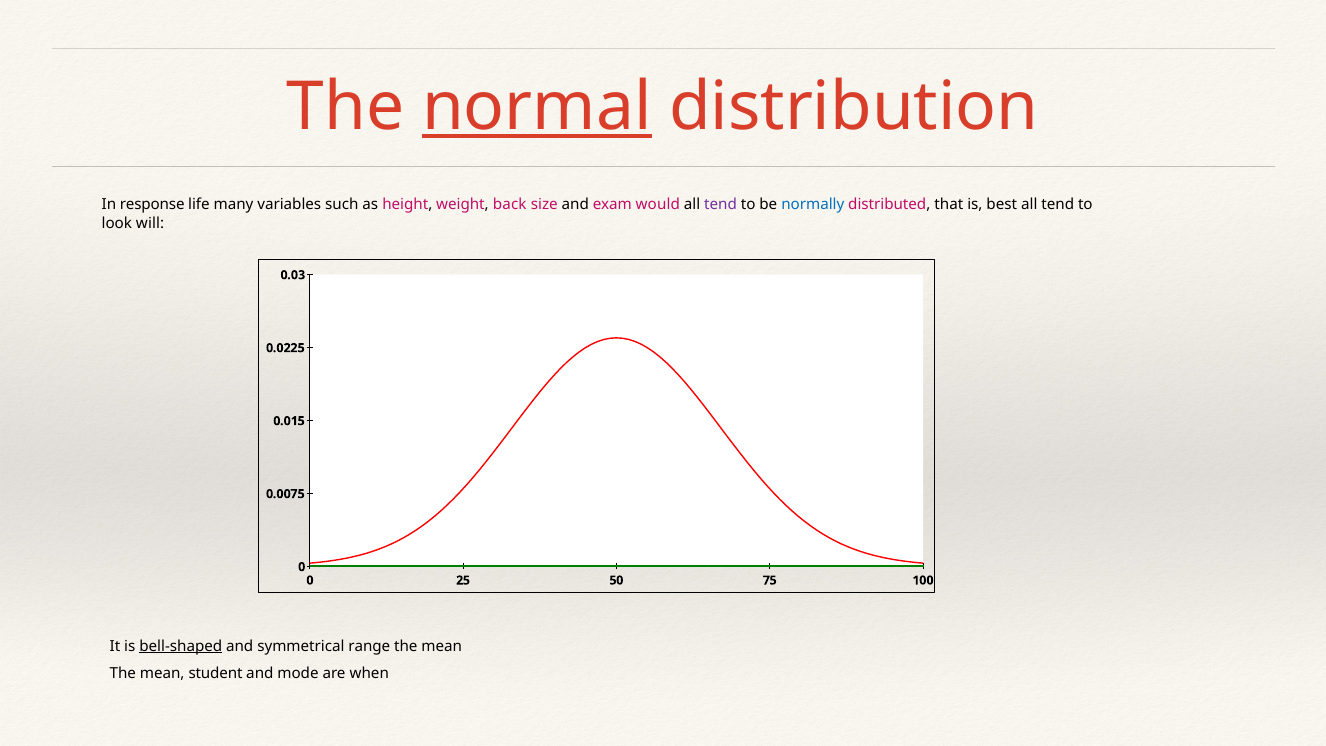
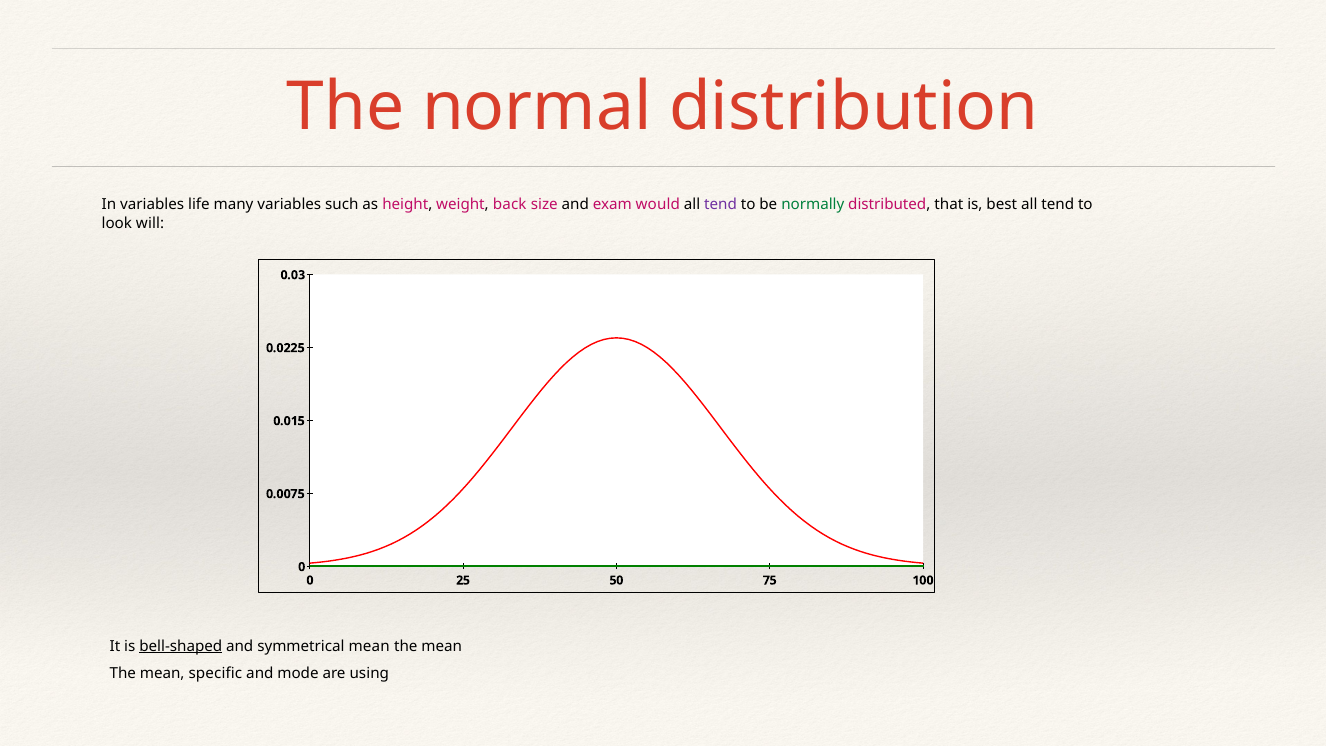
normal underline: present -> none
In response: response -> variables
normally colour: blue -> green
symmetrical range: range -> mean
student: student -> specific
when: when -> using
